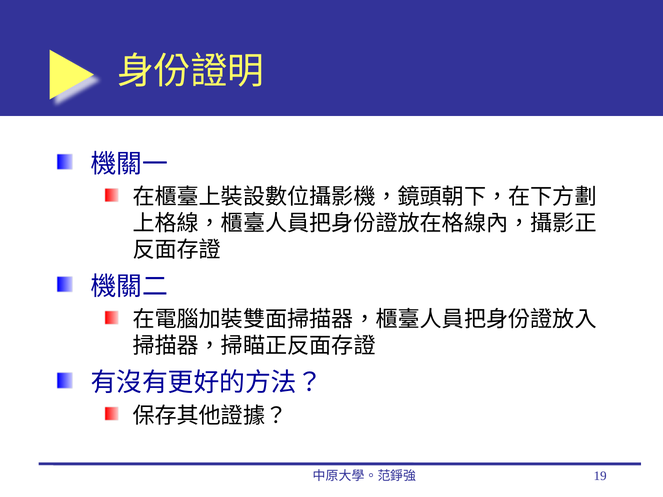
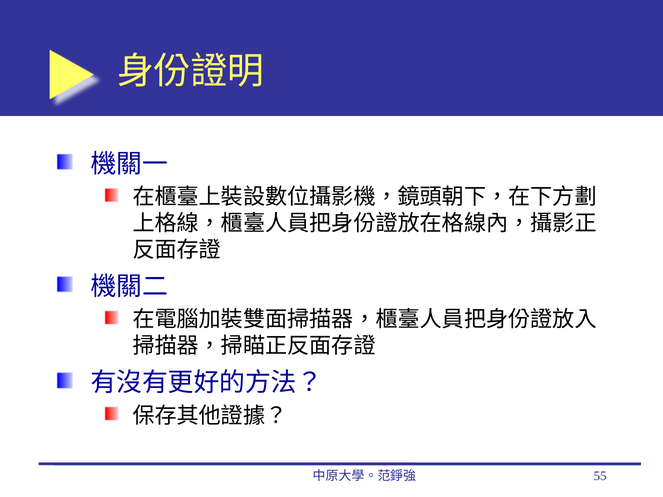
19: 19 -> 55
